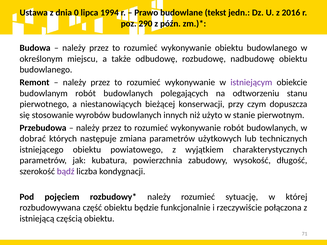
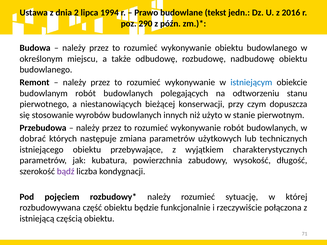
0: 0 -> 2
istniejącym colour: purple -> blue
powiatowego: powiatowego -> przebywające
